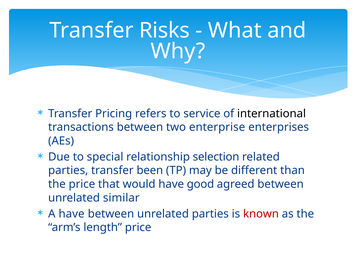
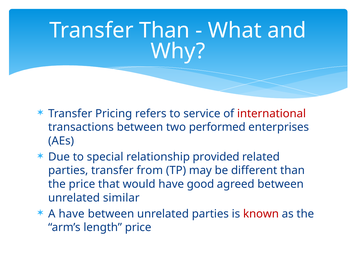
Transfer Risks: Risks -> Than
international colour: black -> red
enterprise: enterprise -> performed
selection: selection -> provided
been: been -> from
